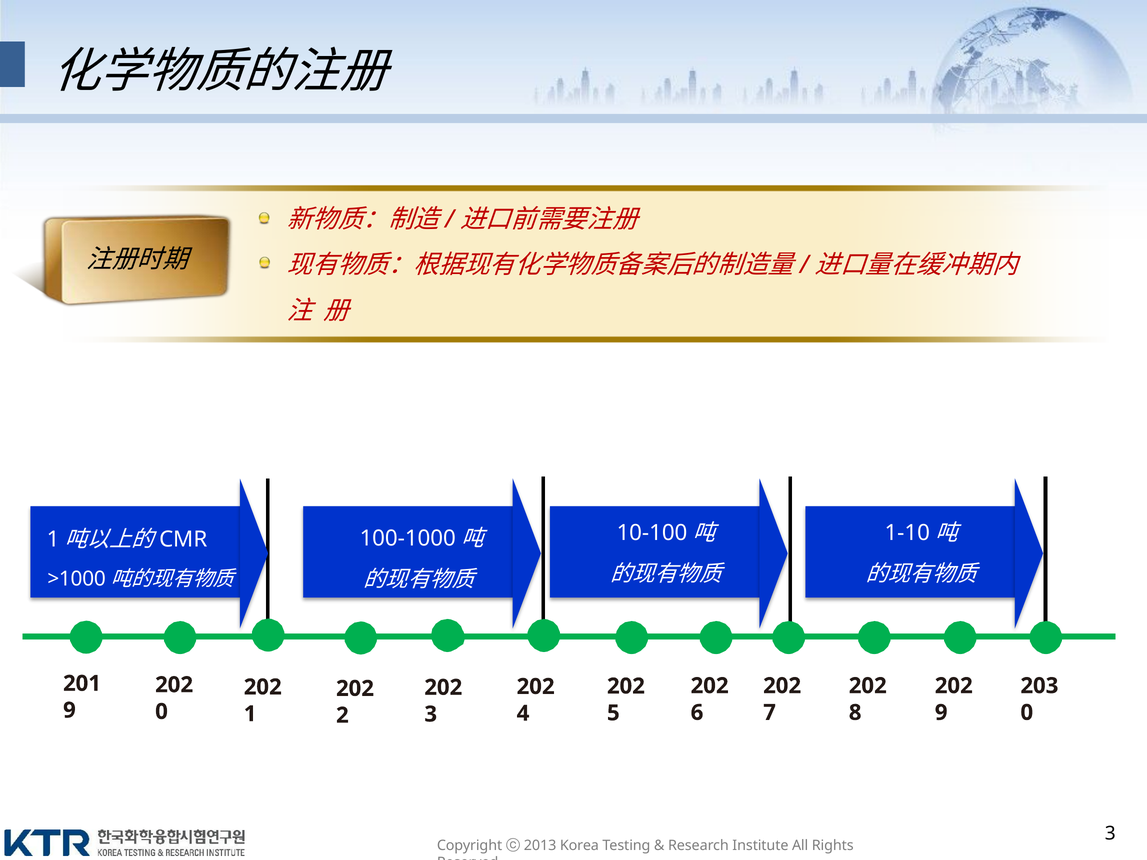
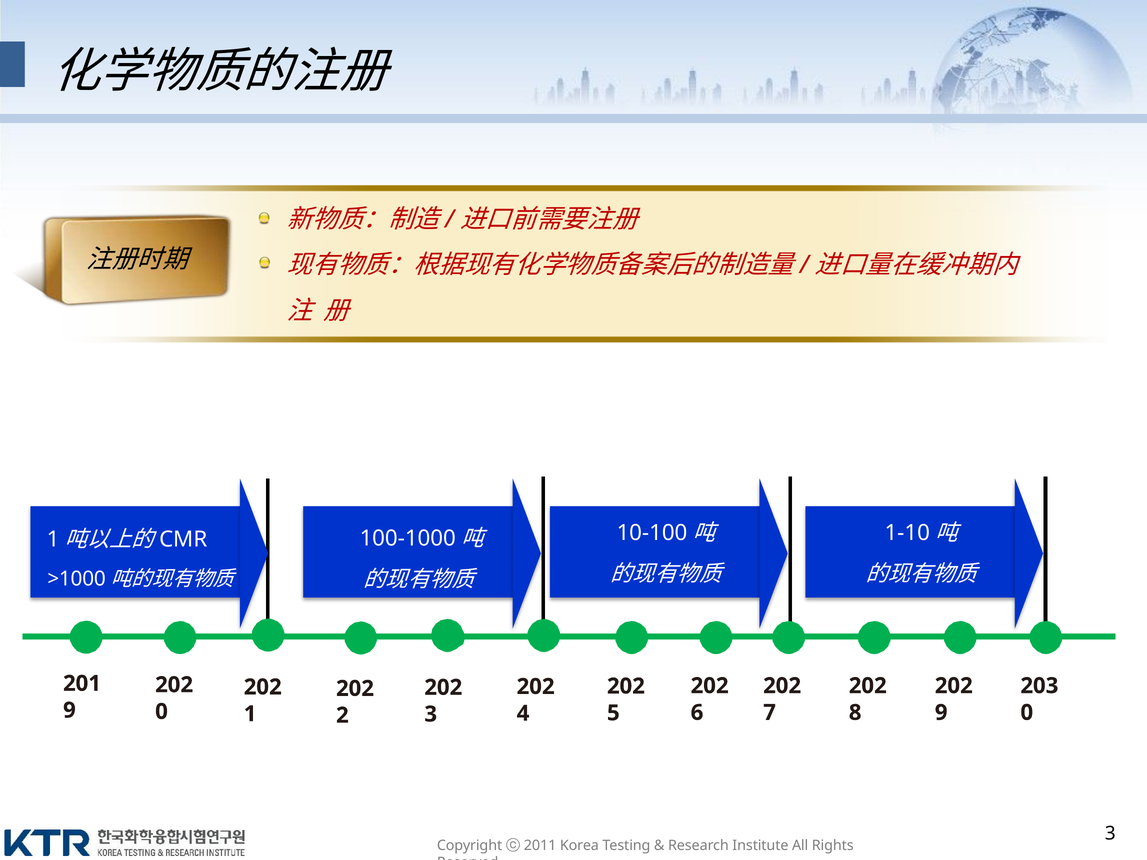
2013: 2013 -> 2011
